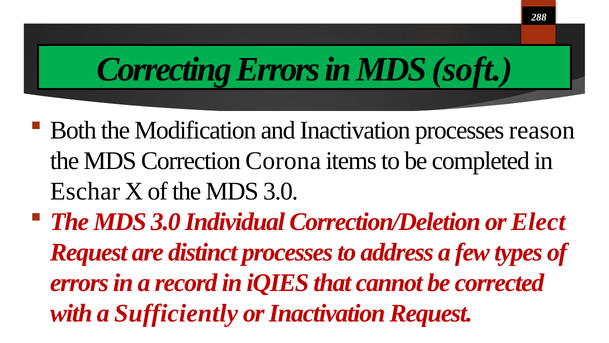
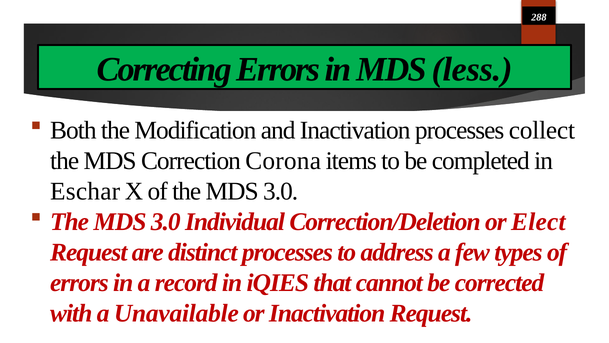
soft: soft -> less
reason: reason -> collect
Sufficiently: Sufficiently -> Unavailable
